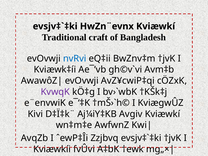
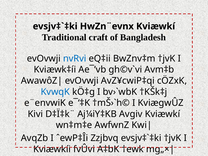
KvwqK colour: purple -> blue
